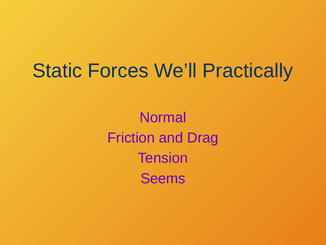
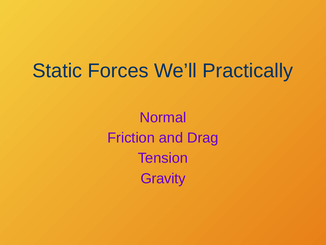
Seems: Seems -> Gravity
